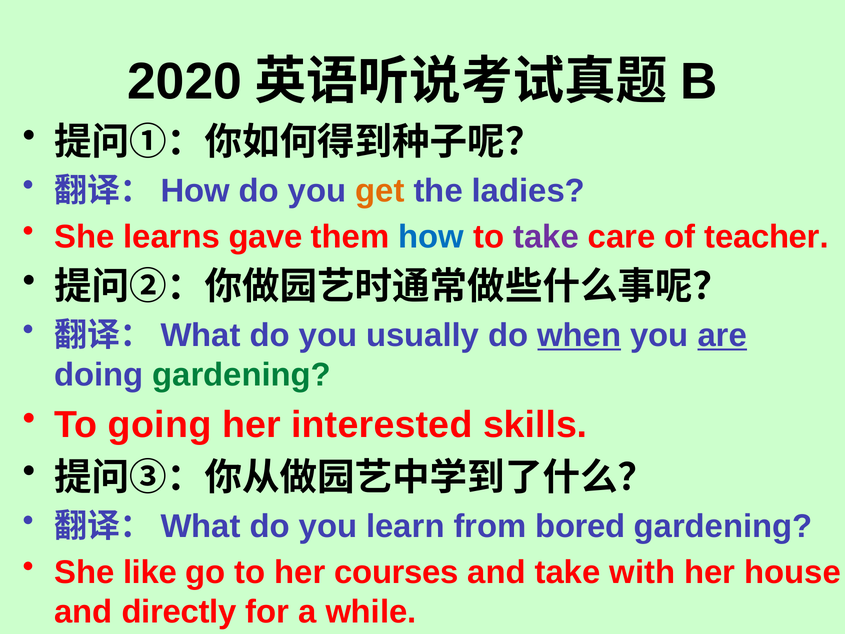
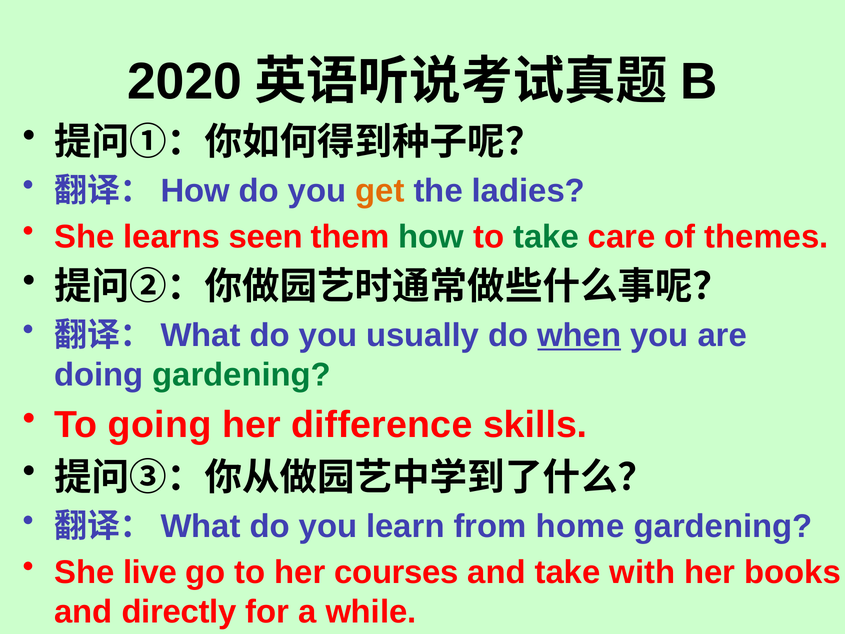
gave: gave -> seen
how at (431, 237) colour: blue -> green
take at (546, 237) colour: purple -> green
teacher: teacher -> themes
are underline: present -> none
interested: interested -> difference
bored: bored -> home
like: like -> live
house: house -> books
